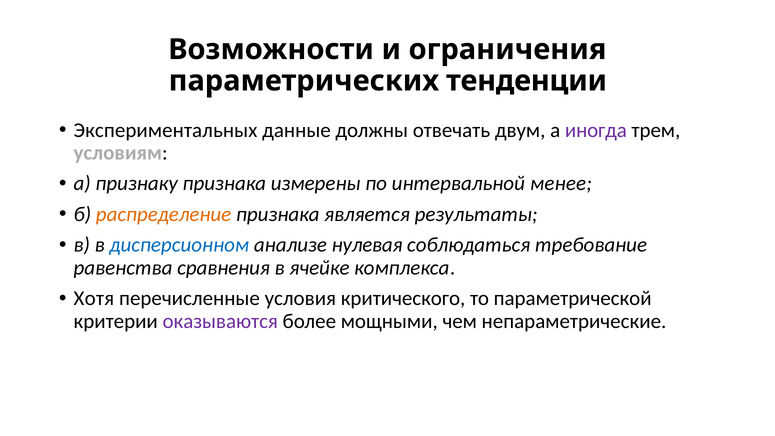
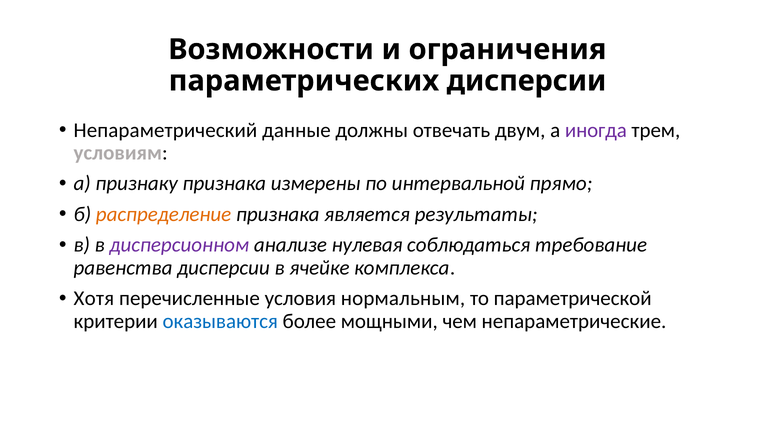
параметрических тенденции: тенденции -> дисперсии
Экспериментальных: Экспериментальных -> Непараметрический
менее: менее -> прямо
дисперсионном colour: blue -> purple
равенства сравнения: сравнения -> дисперсии
критического: критического -> нормальным
оказываются colour: purple -> blue
